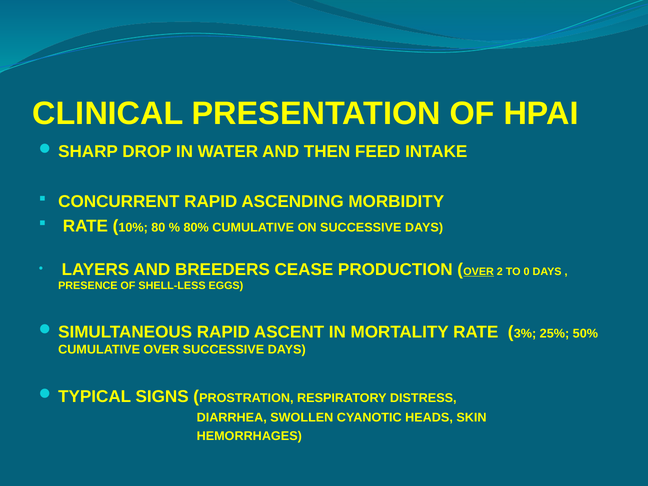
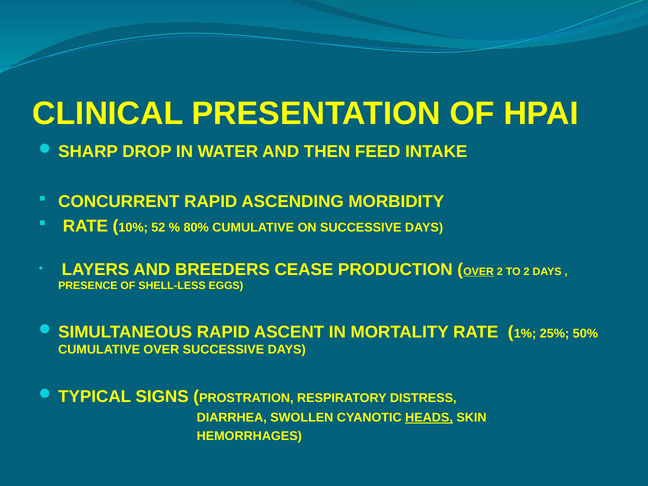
80: 80 -> 52
TO 0: 0 -> 2
3%: 3% -> 1%
HEADS underline: none -> present
